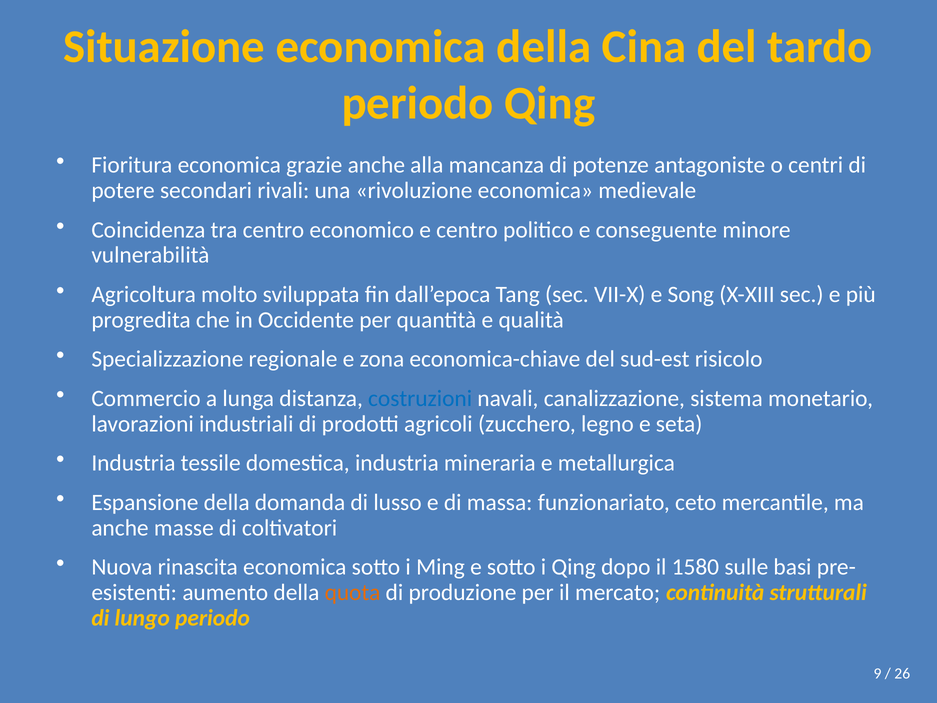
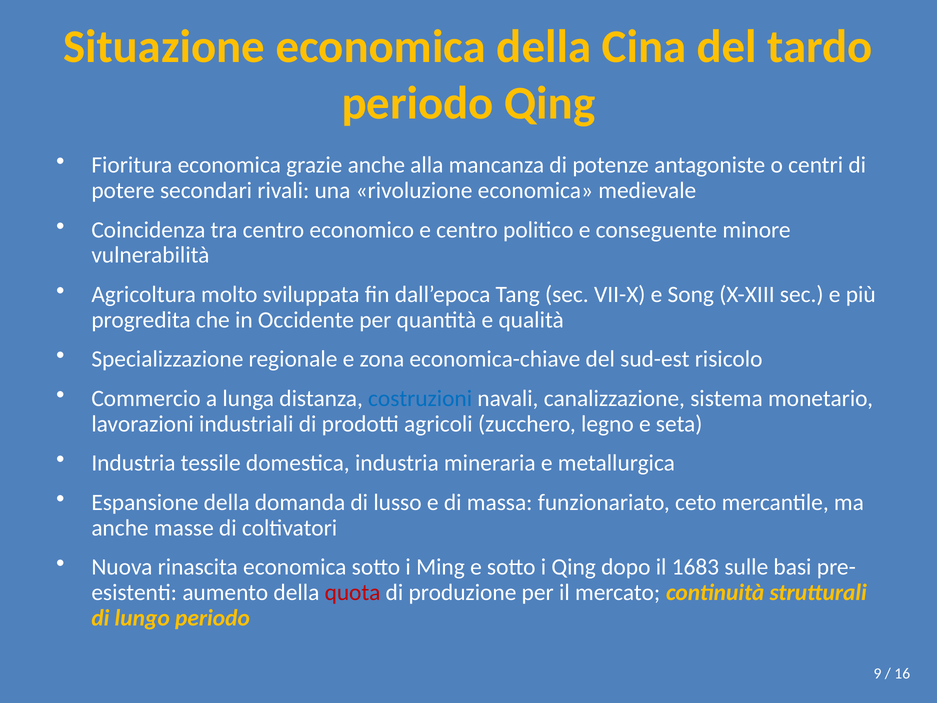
1580: 1580 -> 1683
quota colour: orange -> red
26: 26 -> 16
